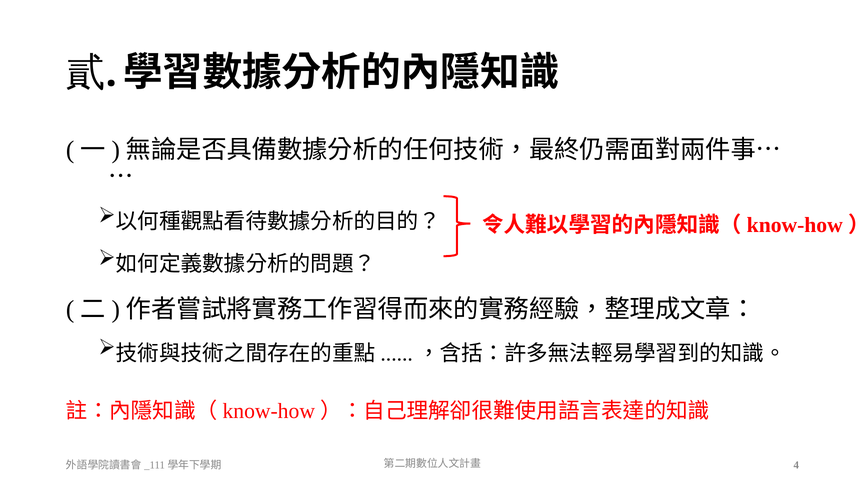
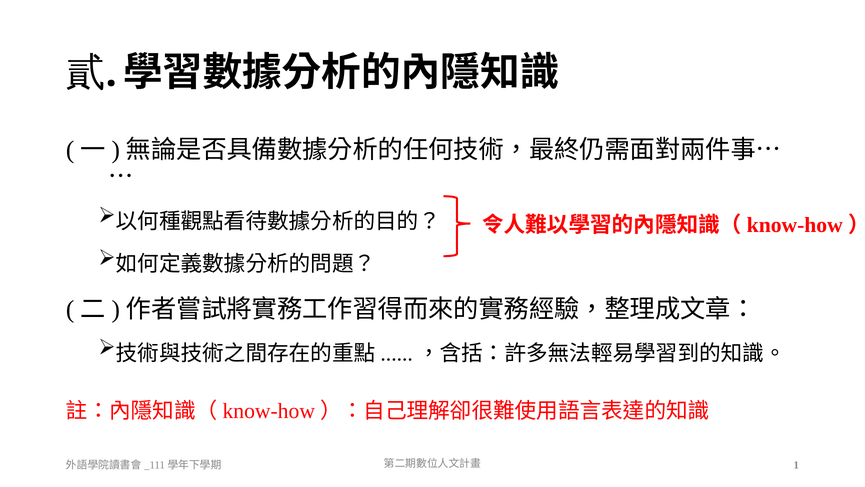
4: 4 -> 1
